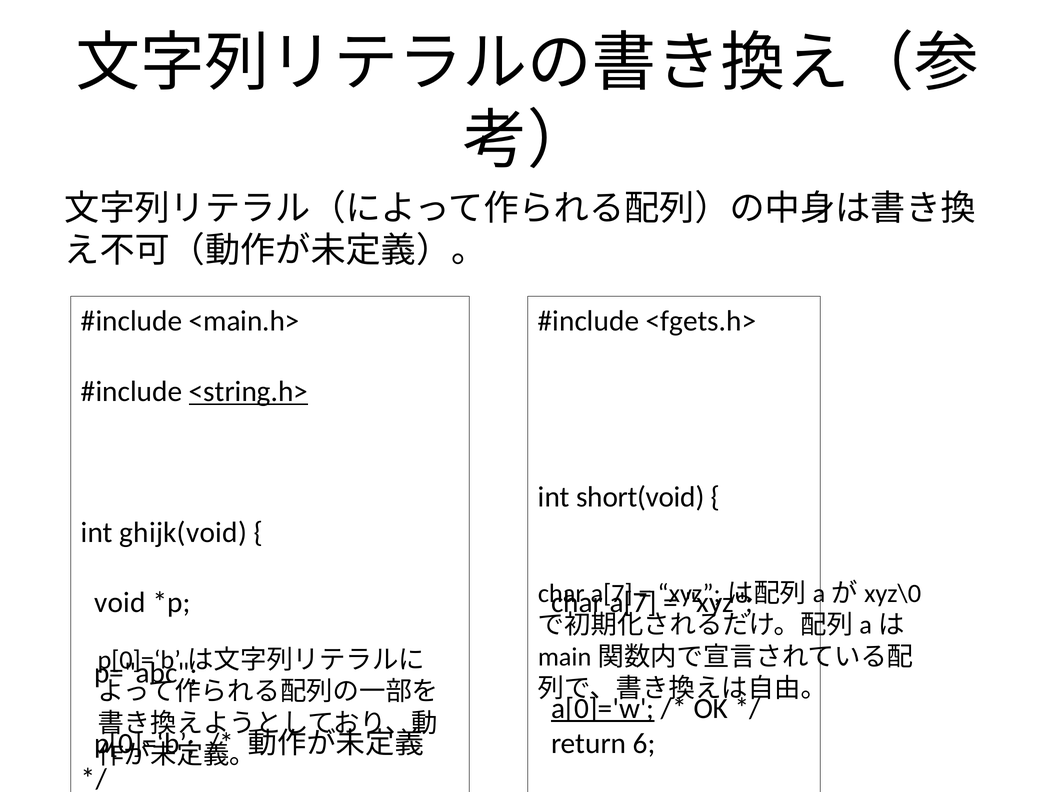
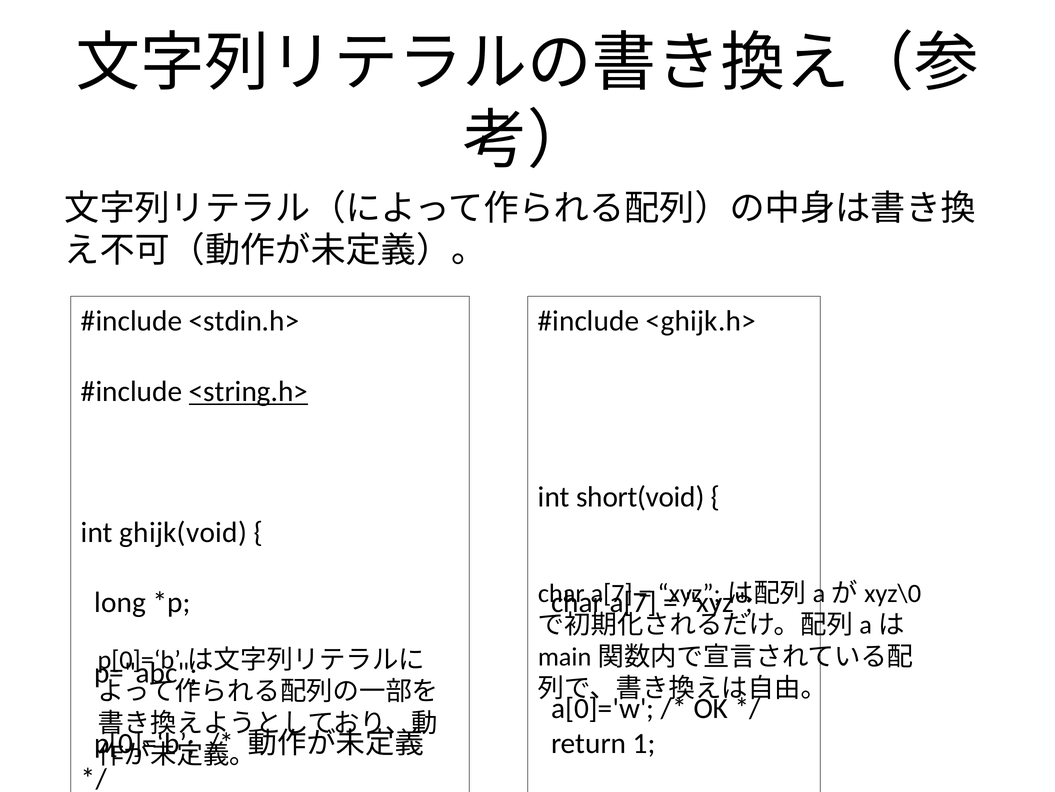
<fgets.h>: <fgets.h> -> <ghijk.h>
<main.h>: <main.h> -> <stdin.h>
void: void -> long
a[0]='w underline: present -> none
6: 6 -> 1
